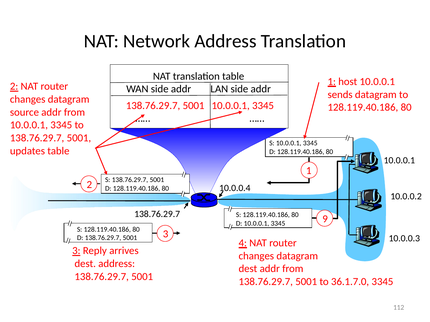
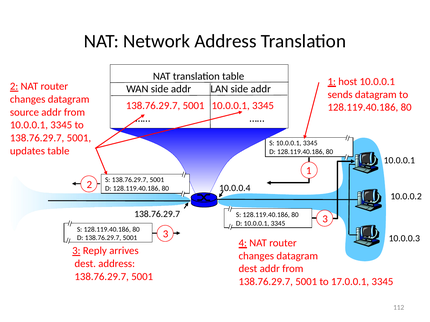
3345 9: 9 -> 3
36.1.7.0: 36.1.7.0 -> 17.0.0.1
